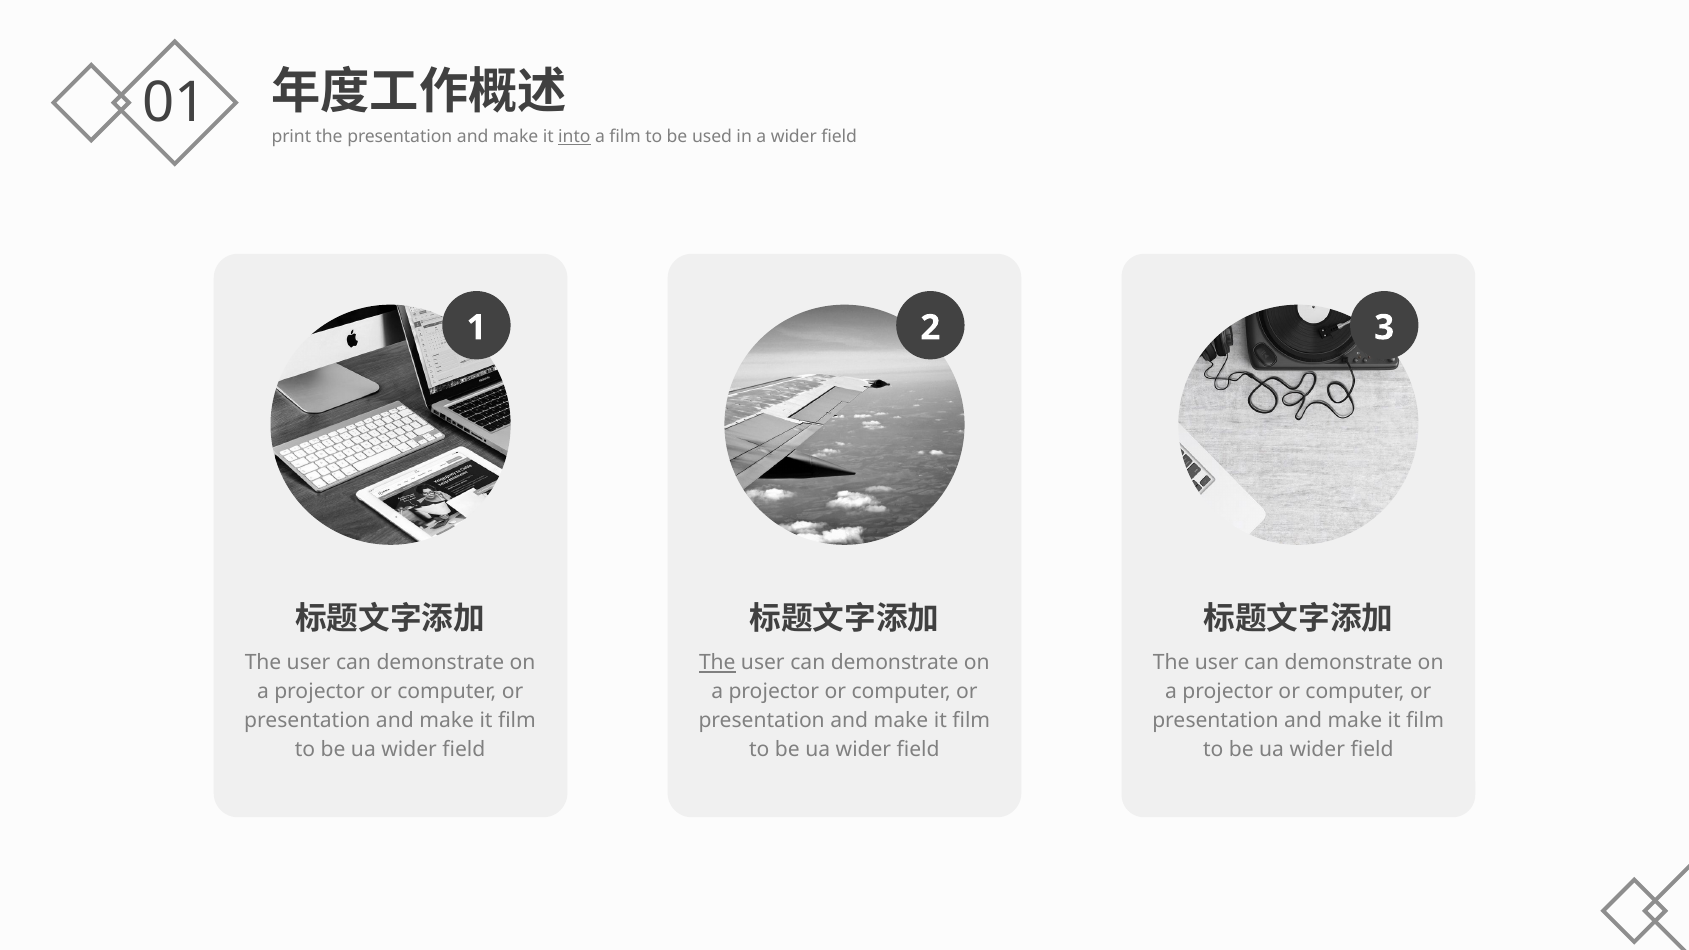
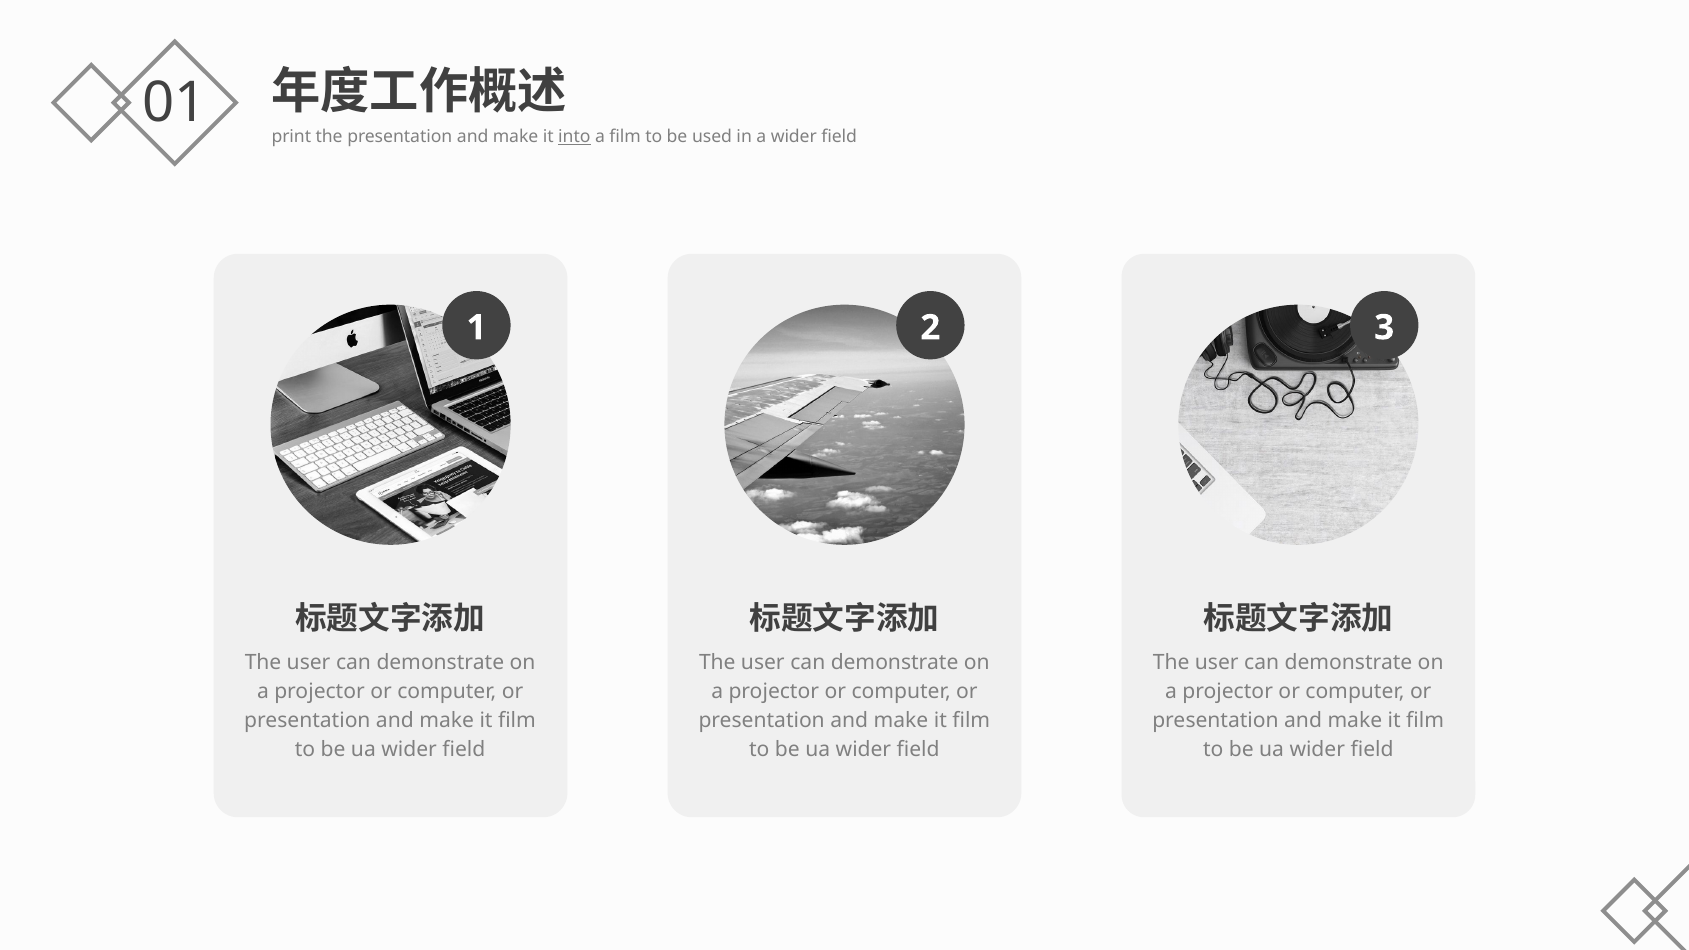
The at (717, 663) underline: present -> none
